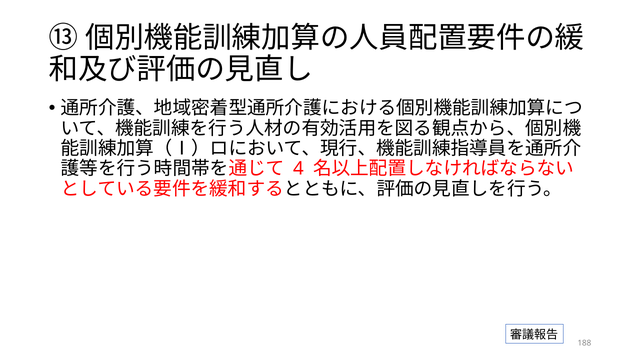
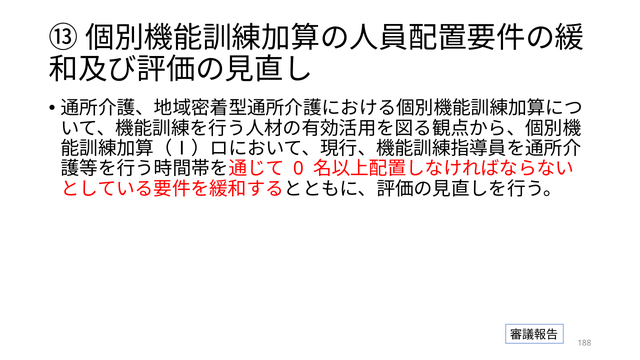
4: 4 -> 0
